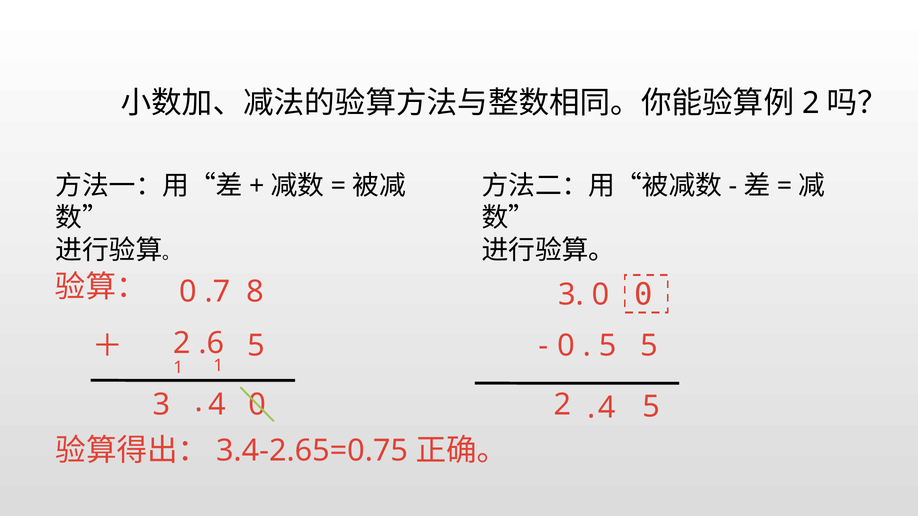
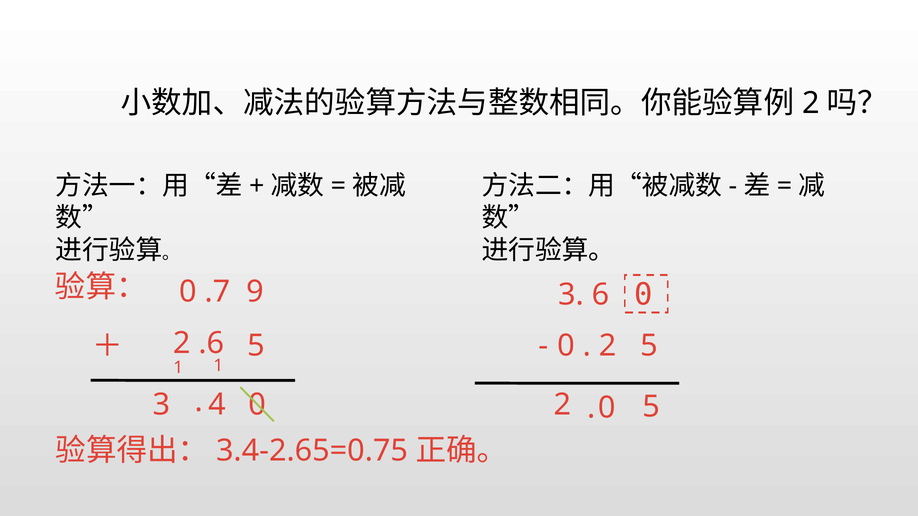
8: 8 -> 9
3 0: 0 -> 6
5 at (608, 346): 5 -> 2
2 4: 4 -> 0
